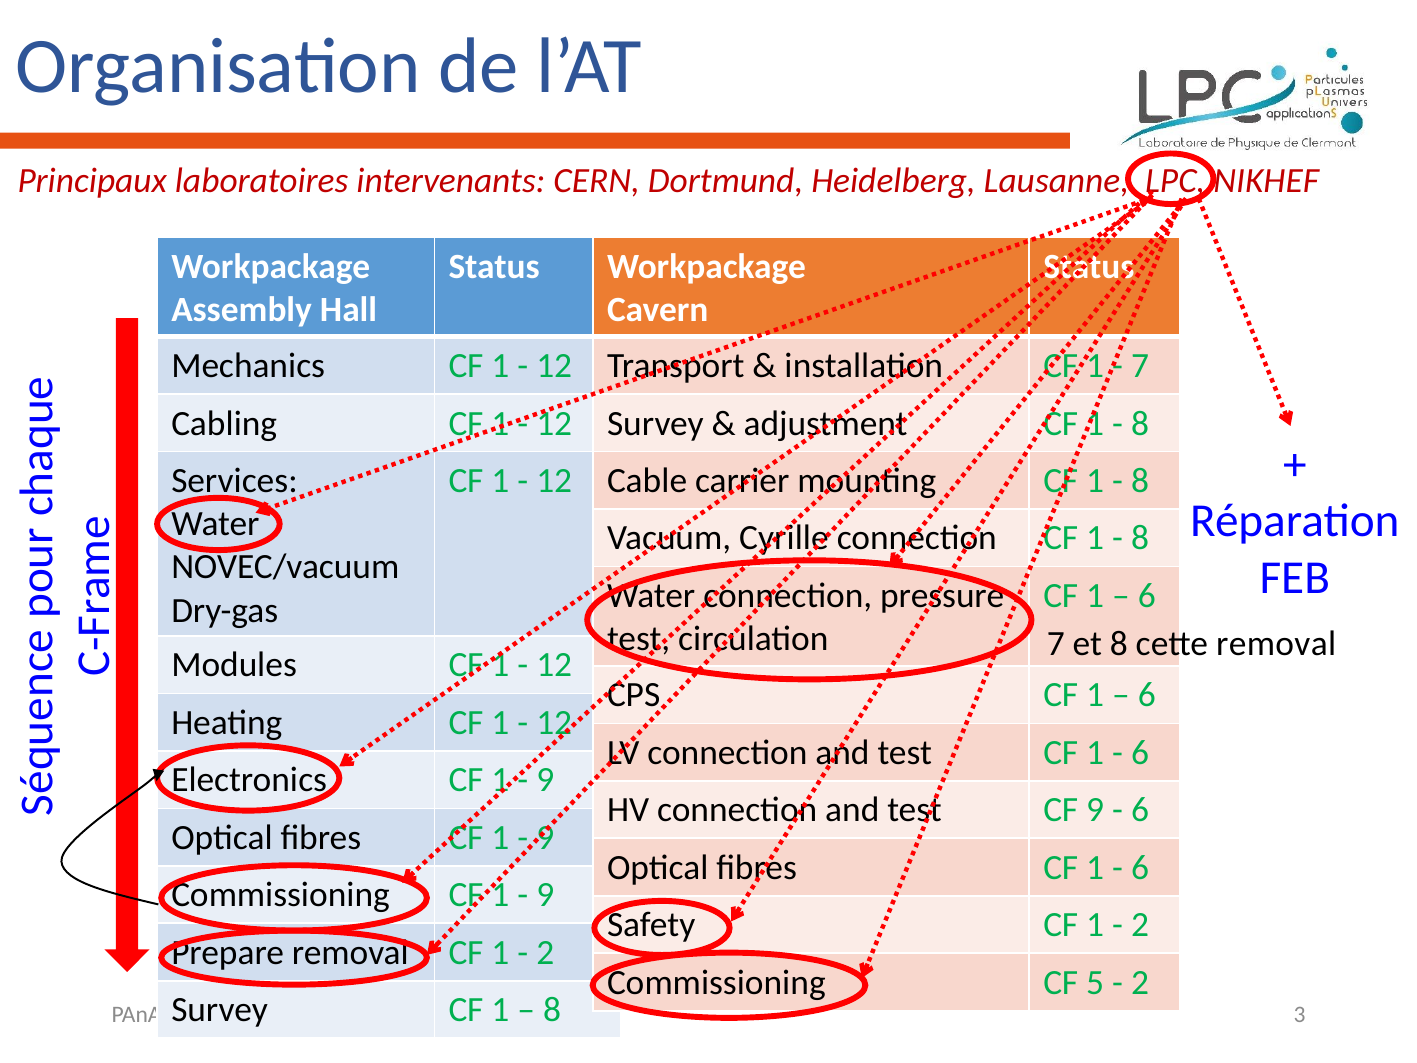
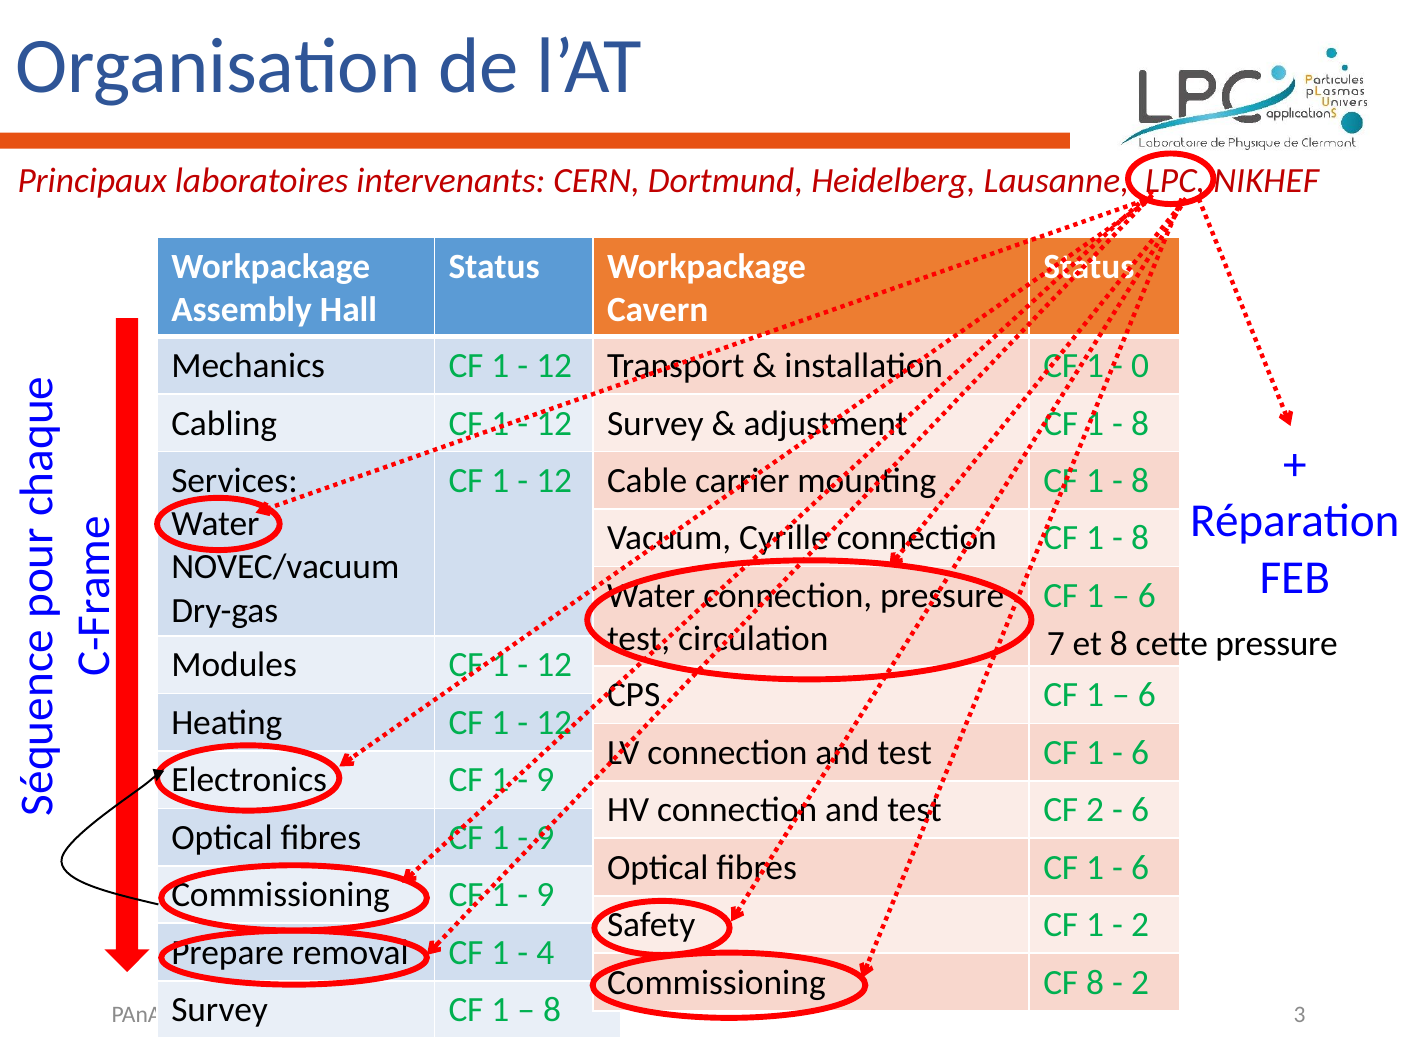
7 at (1140, 366): 7 -> 0
cette removal: removal -> pressure
CF 9: 9 -> 2
2 at (545, 952): 2 -> 4
CF 5: 5 -> 8
